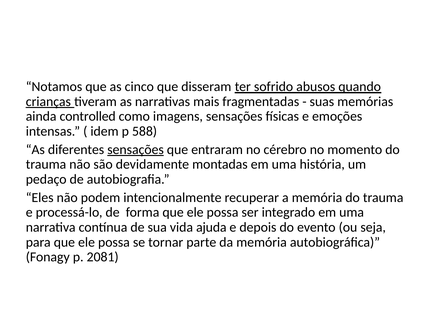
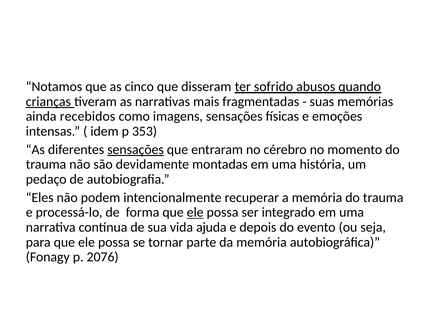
controlled: controlled -> recebidos
588: 588 -> 353
ele at (195, 212) underline: none -> present
2081: 2081 -> 2076
